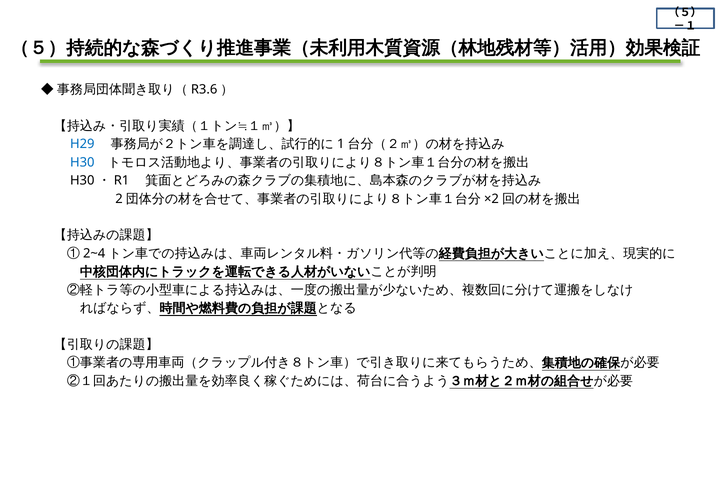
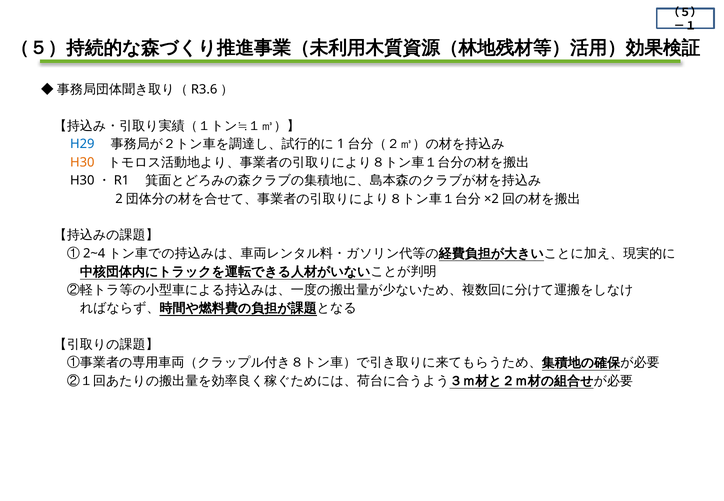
H30 colour: blue -> orange
